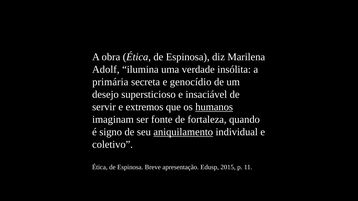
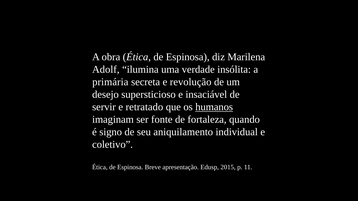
genocídio: genocídio -> revolução
extremos: extremos -> retratado
aniquilamento underline: present -> none
